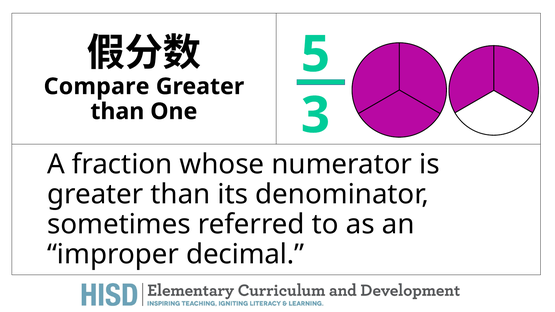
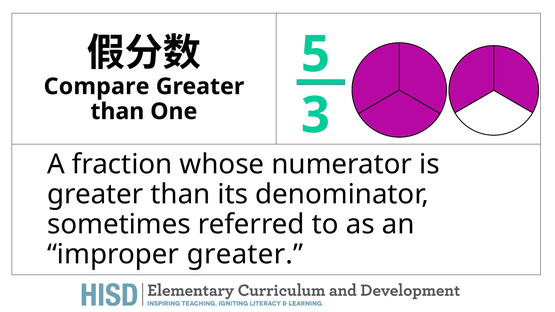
improper decimal: decimal -> greater
